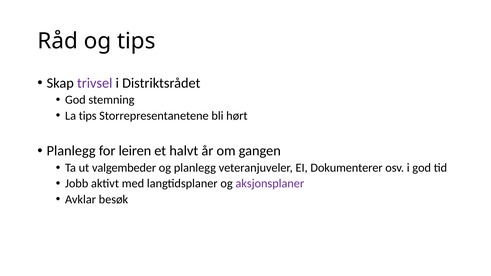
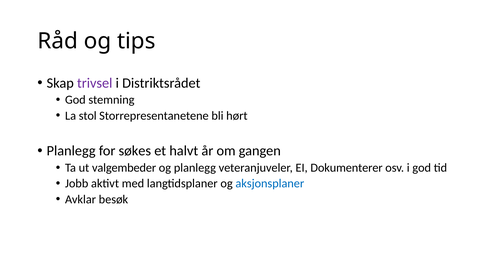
La tips: tips -> stol
leiren: leiren -> søkes
aksjonsplaner colour: purple -> blue
